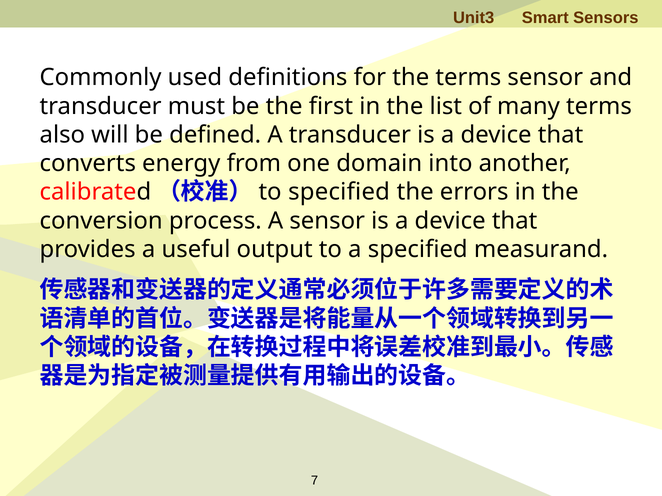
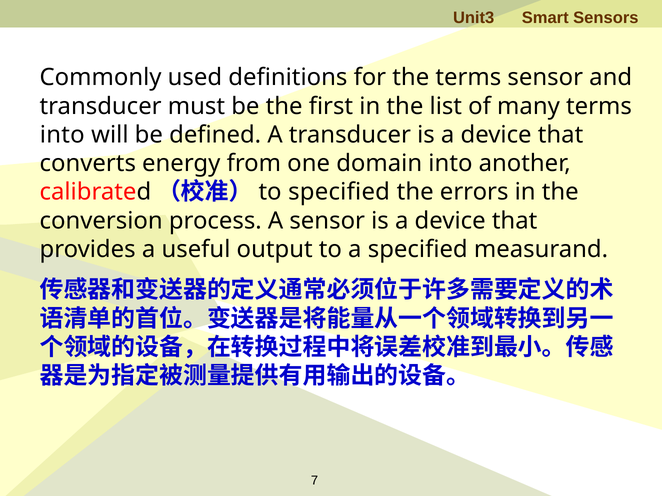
also at (62, 135): also -> into
